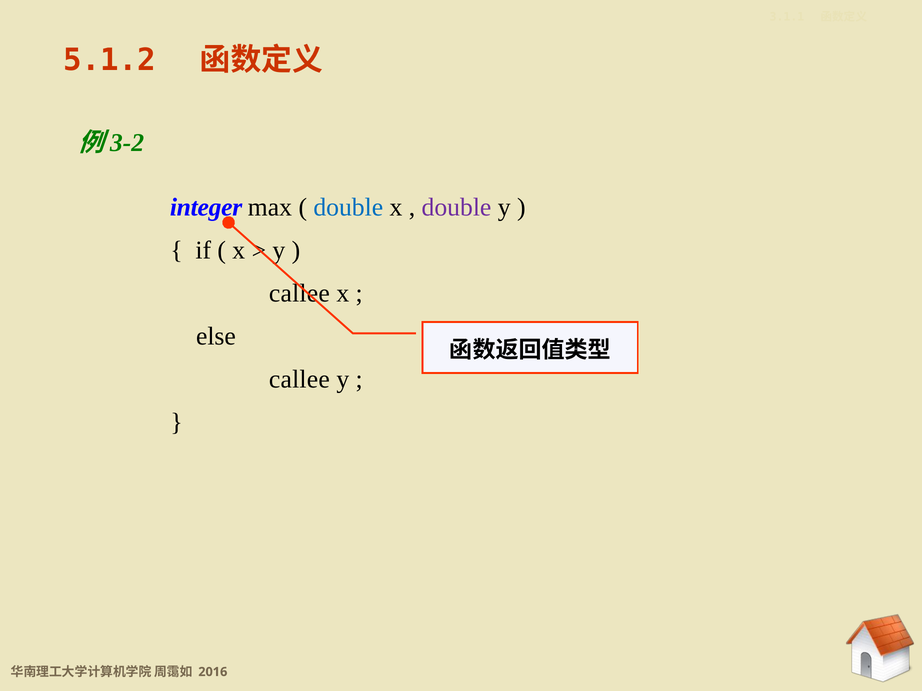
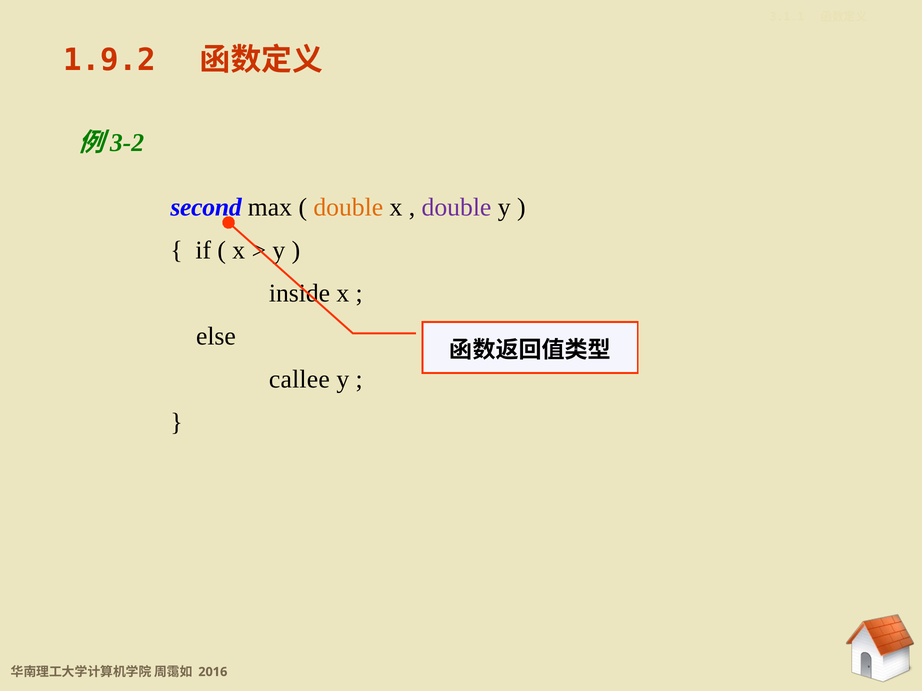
5.1.2: 5.1.2 -> 1.9.2
integer: integer -> second
double at (348, 207) colour: blue -> orange
callee at (299, 293): callee -> inside
